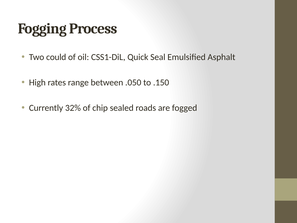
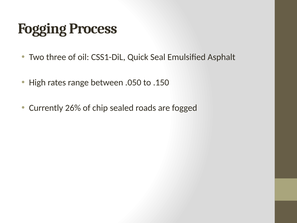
could: could -> three
32%: 32% -> 26%
